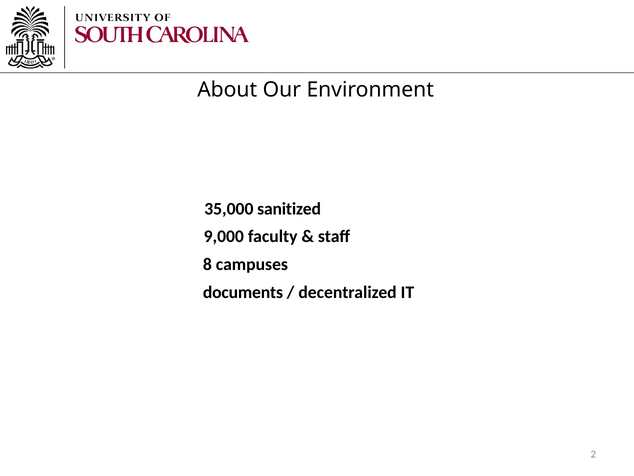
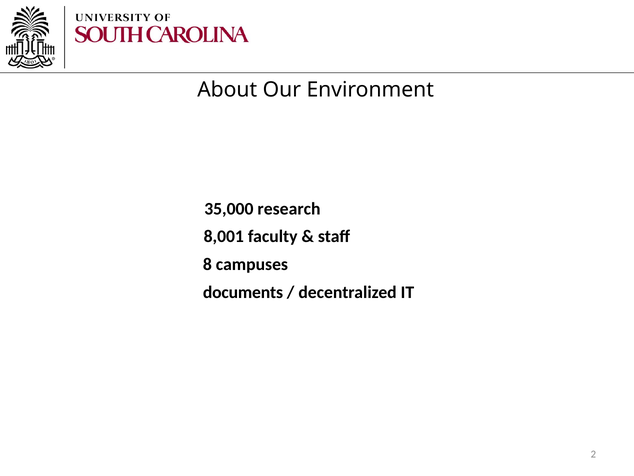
sanitized: sanitized -> research
9,000: 9,000 -> 8,001
